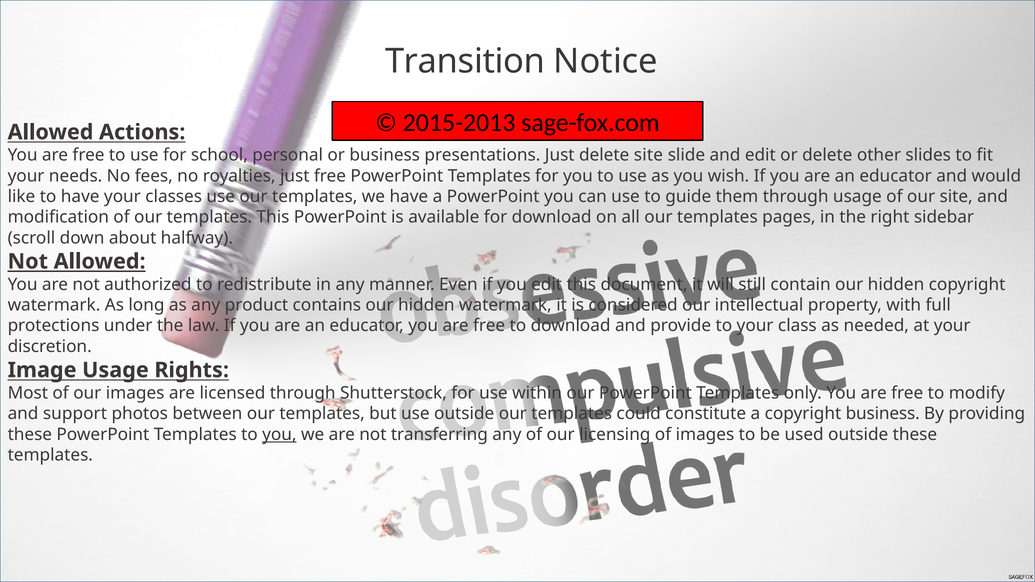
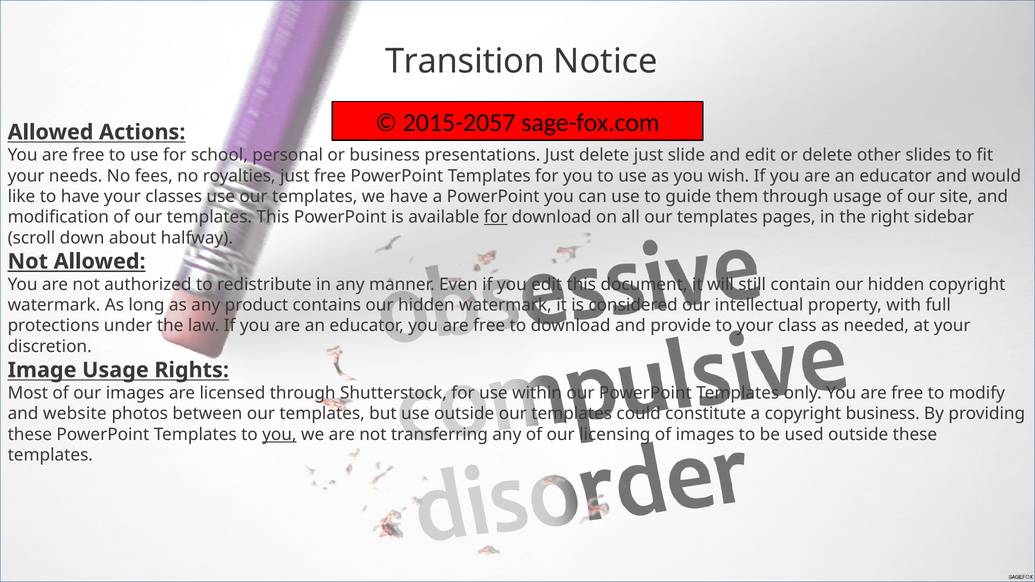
2015-2013: 2015-2013 -> 2015-2057
delete site: site -> just
for at (496, 217) underline: none -> present
support: support -> website
